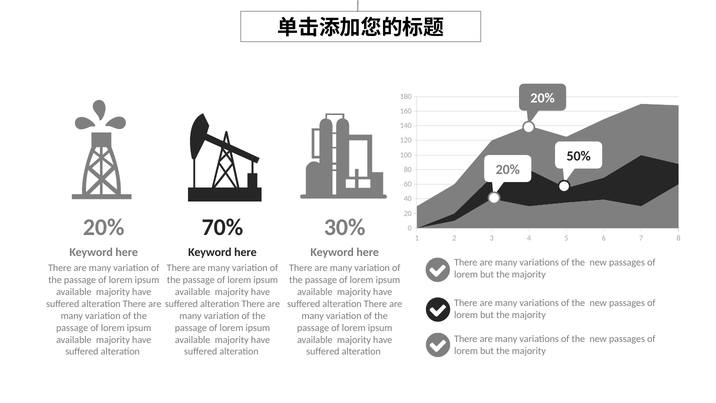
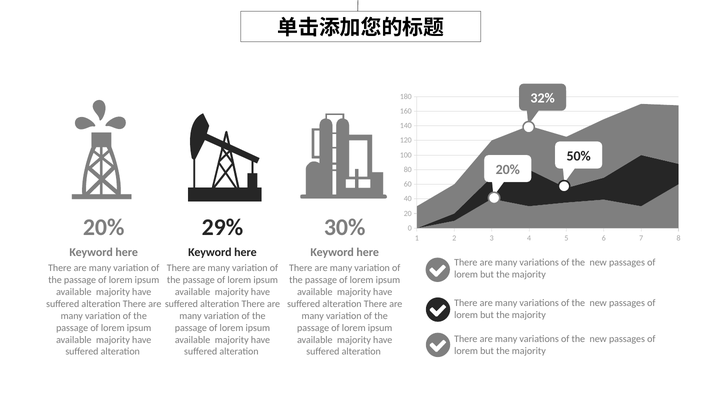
20% at (543, 98): 20% -> 32%
70%: 70% -> 29%
